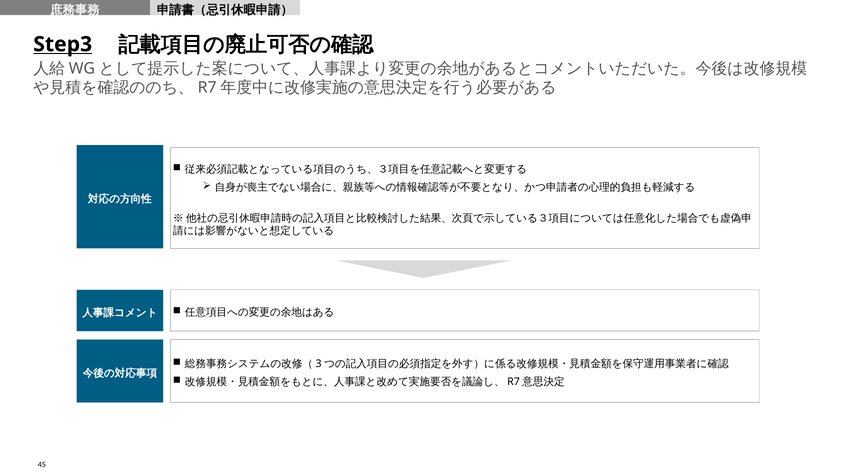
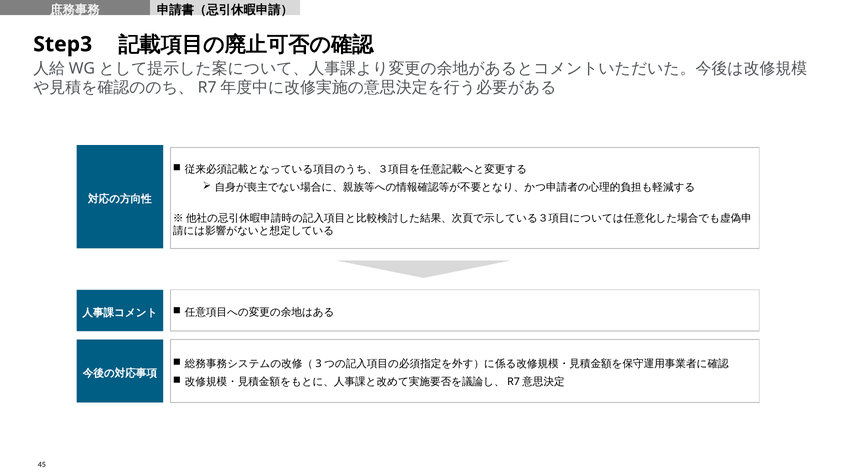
Step3 underline: present -> none
